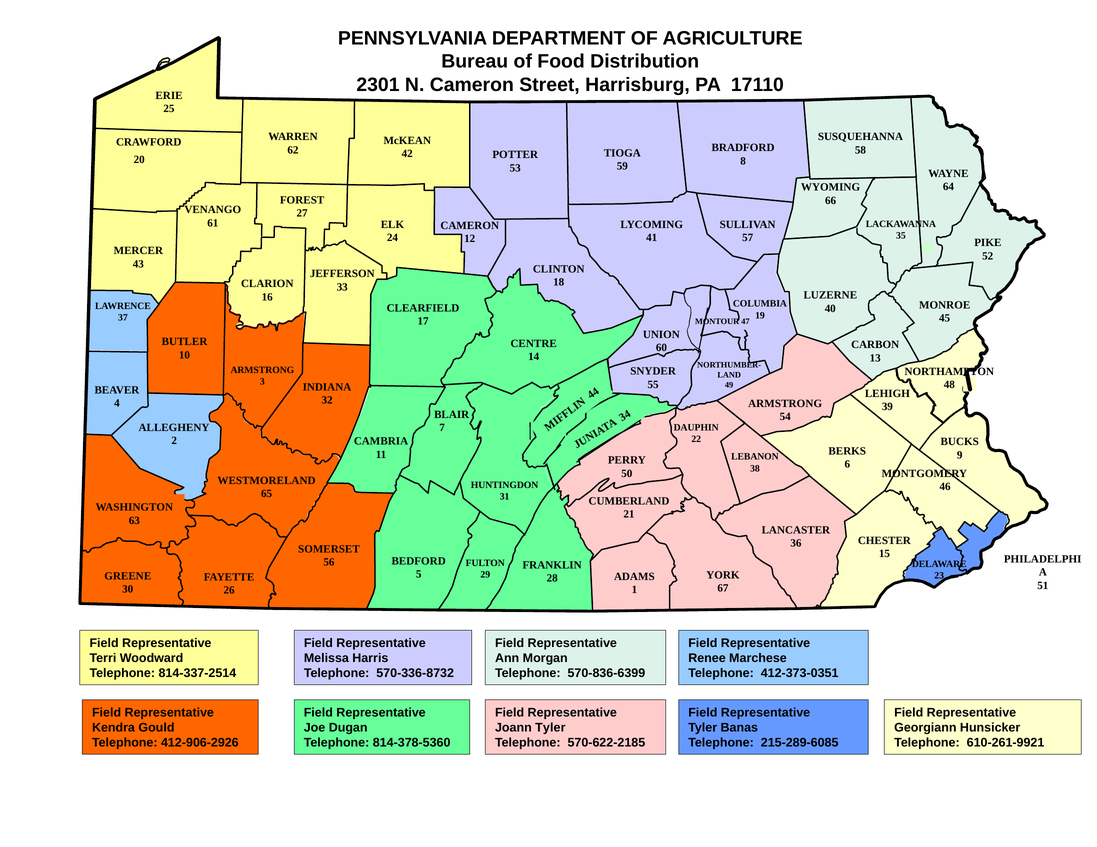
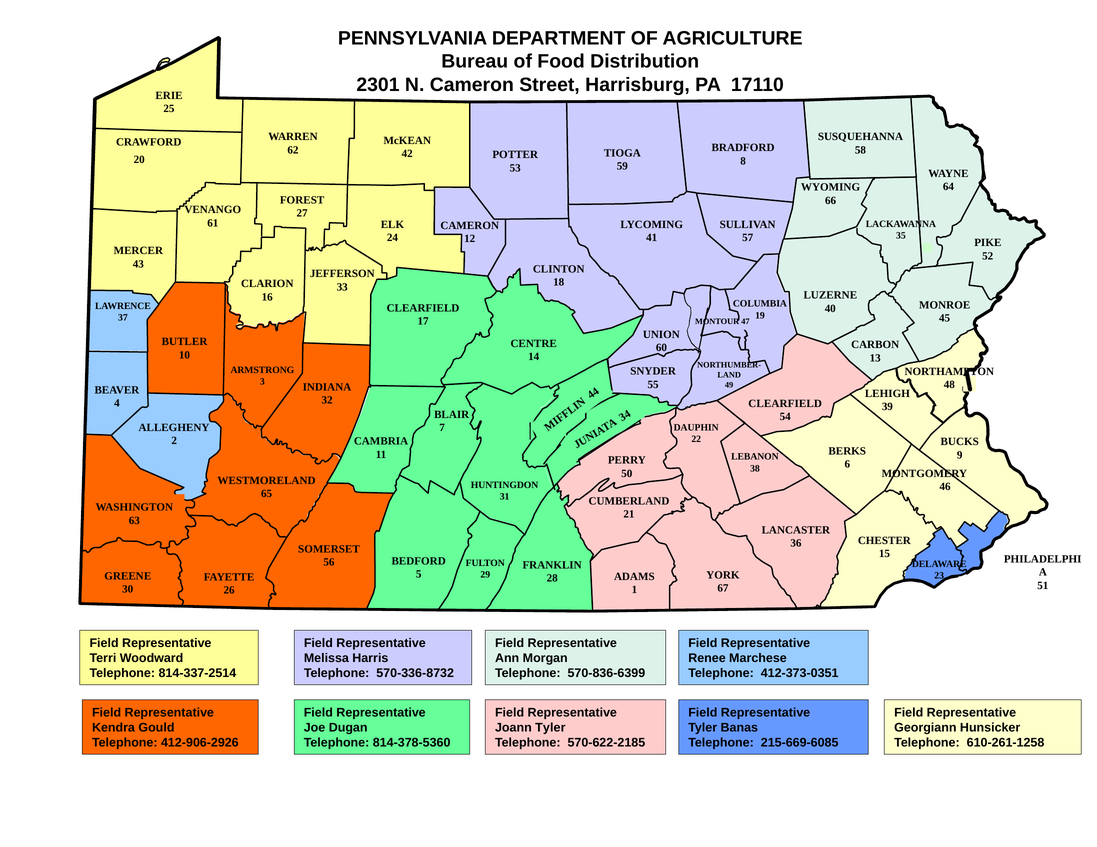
ARMSTRONG at (785, 404): ARMSTRONG -> CLEARFIELD
215-289-6085: 215-289-6085 -> 215-669-6085
610-261-9921: 610-261-9921 -> 610-261-1258
